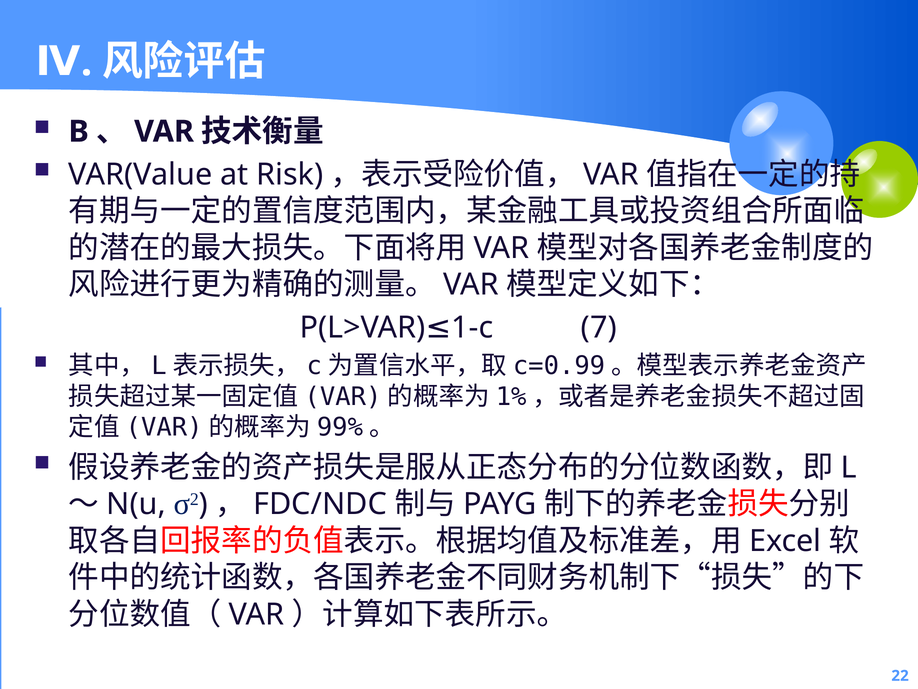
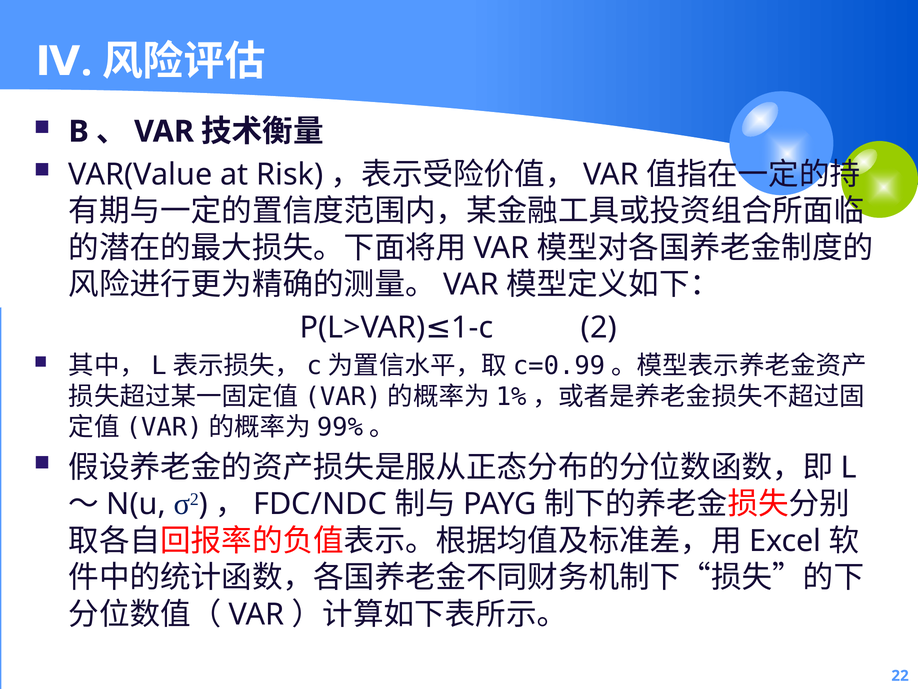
7: 7 -> 2
